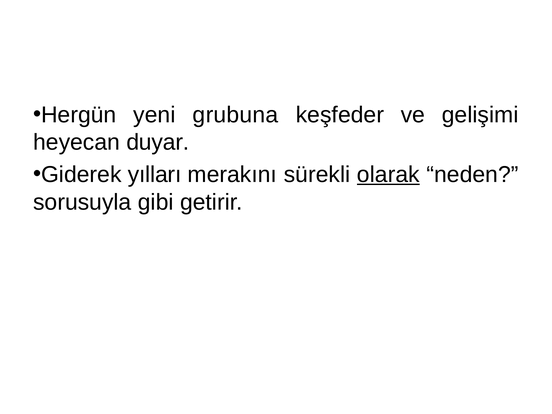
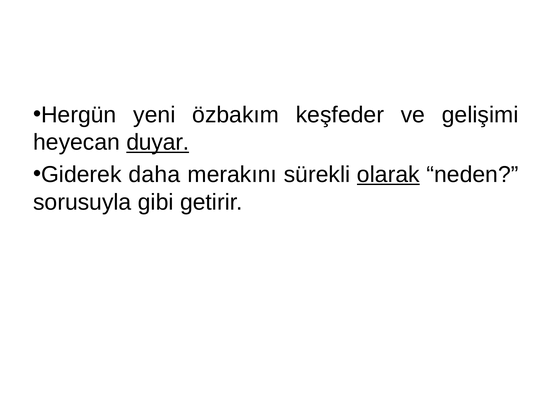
grubuna: grubuna -> özbakım
duyar underline: none -> present
yılları: yılları -> daha
